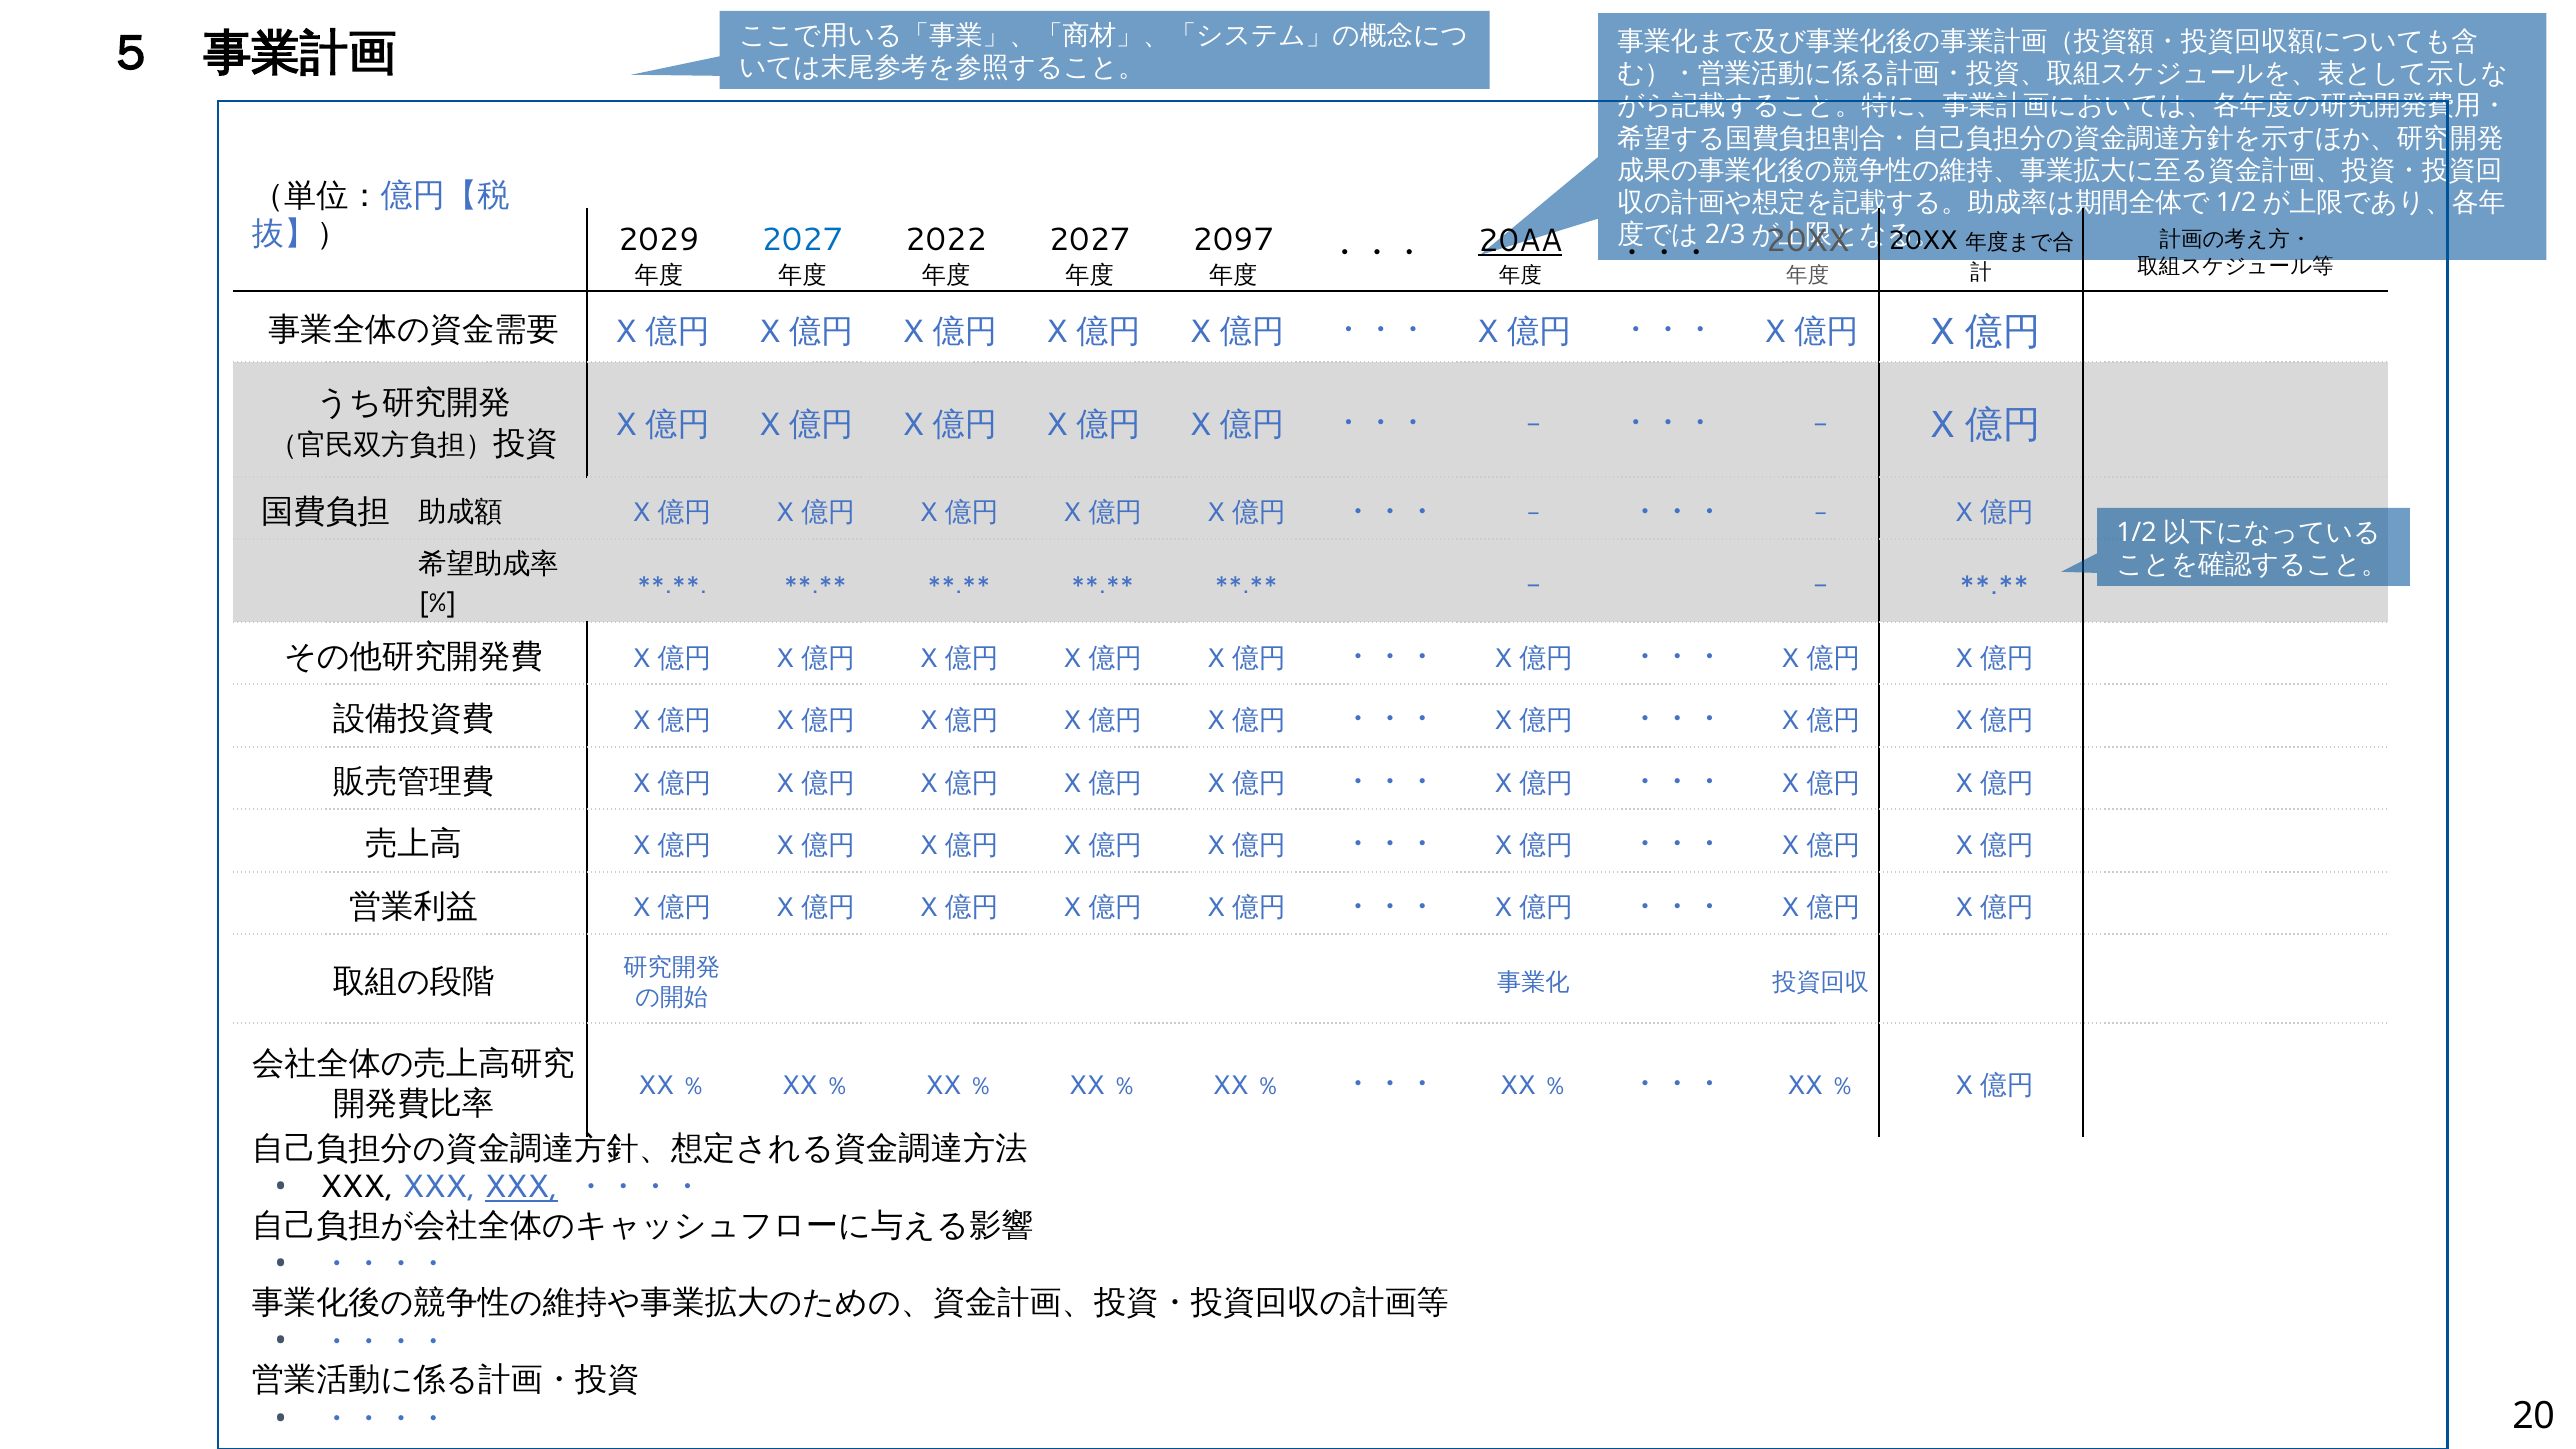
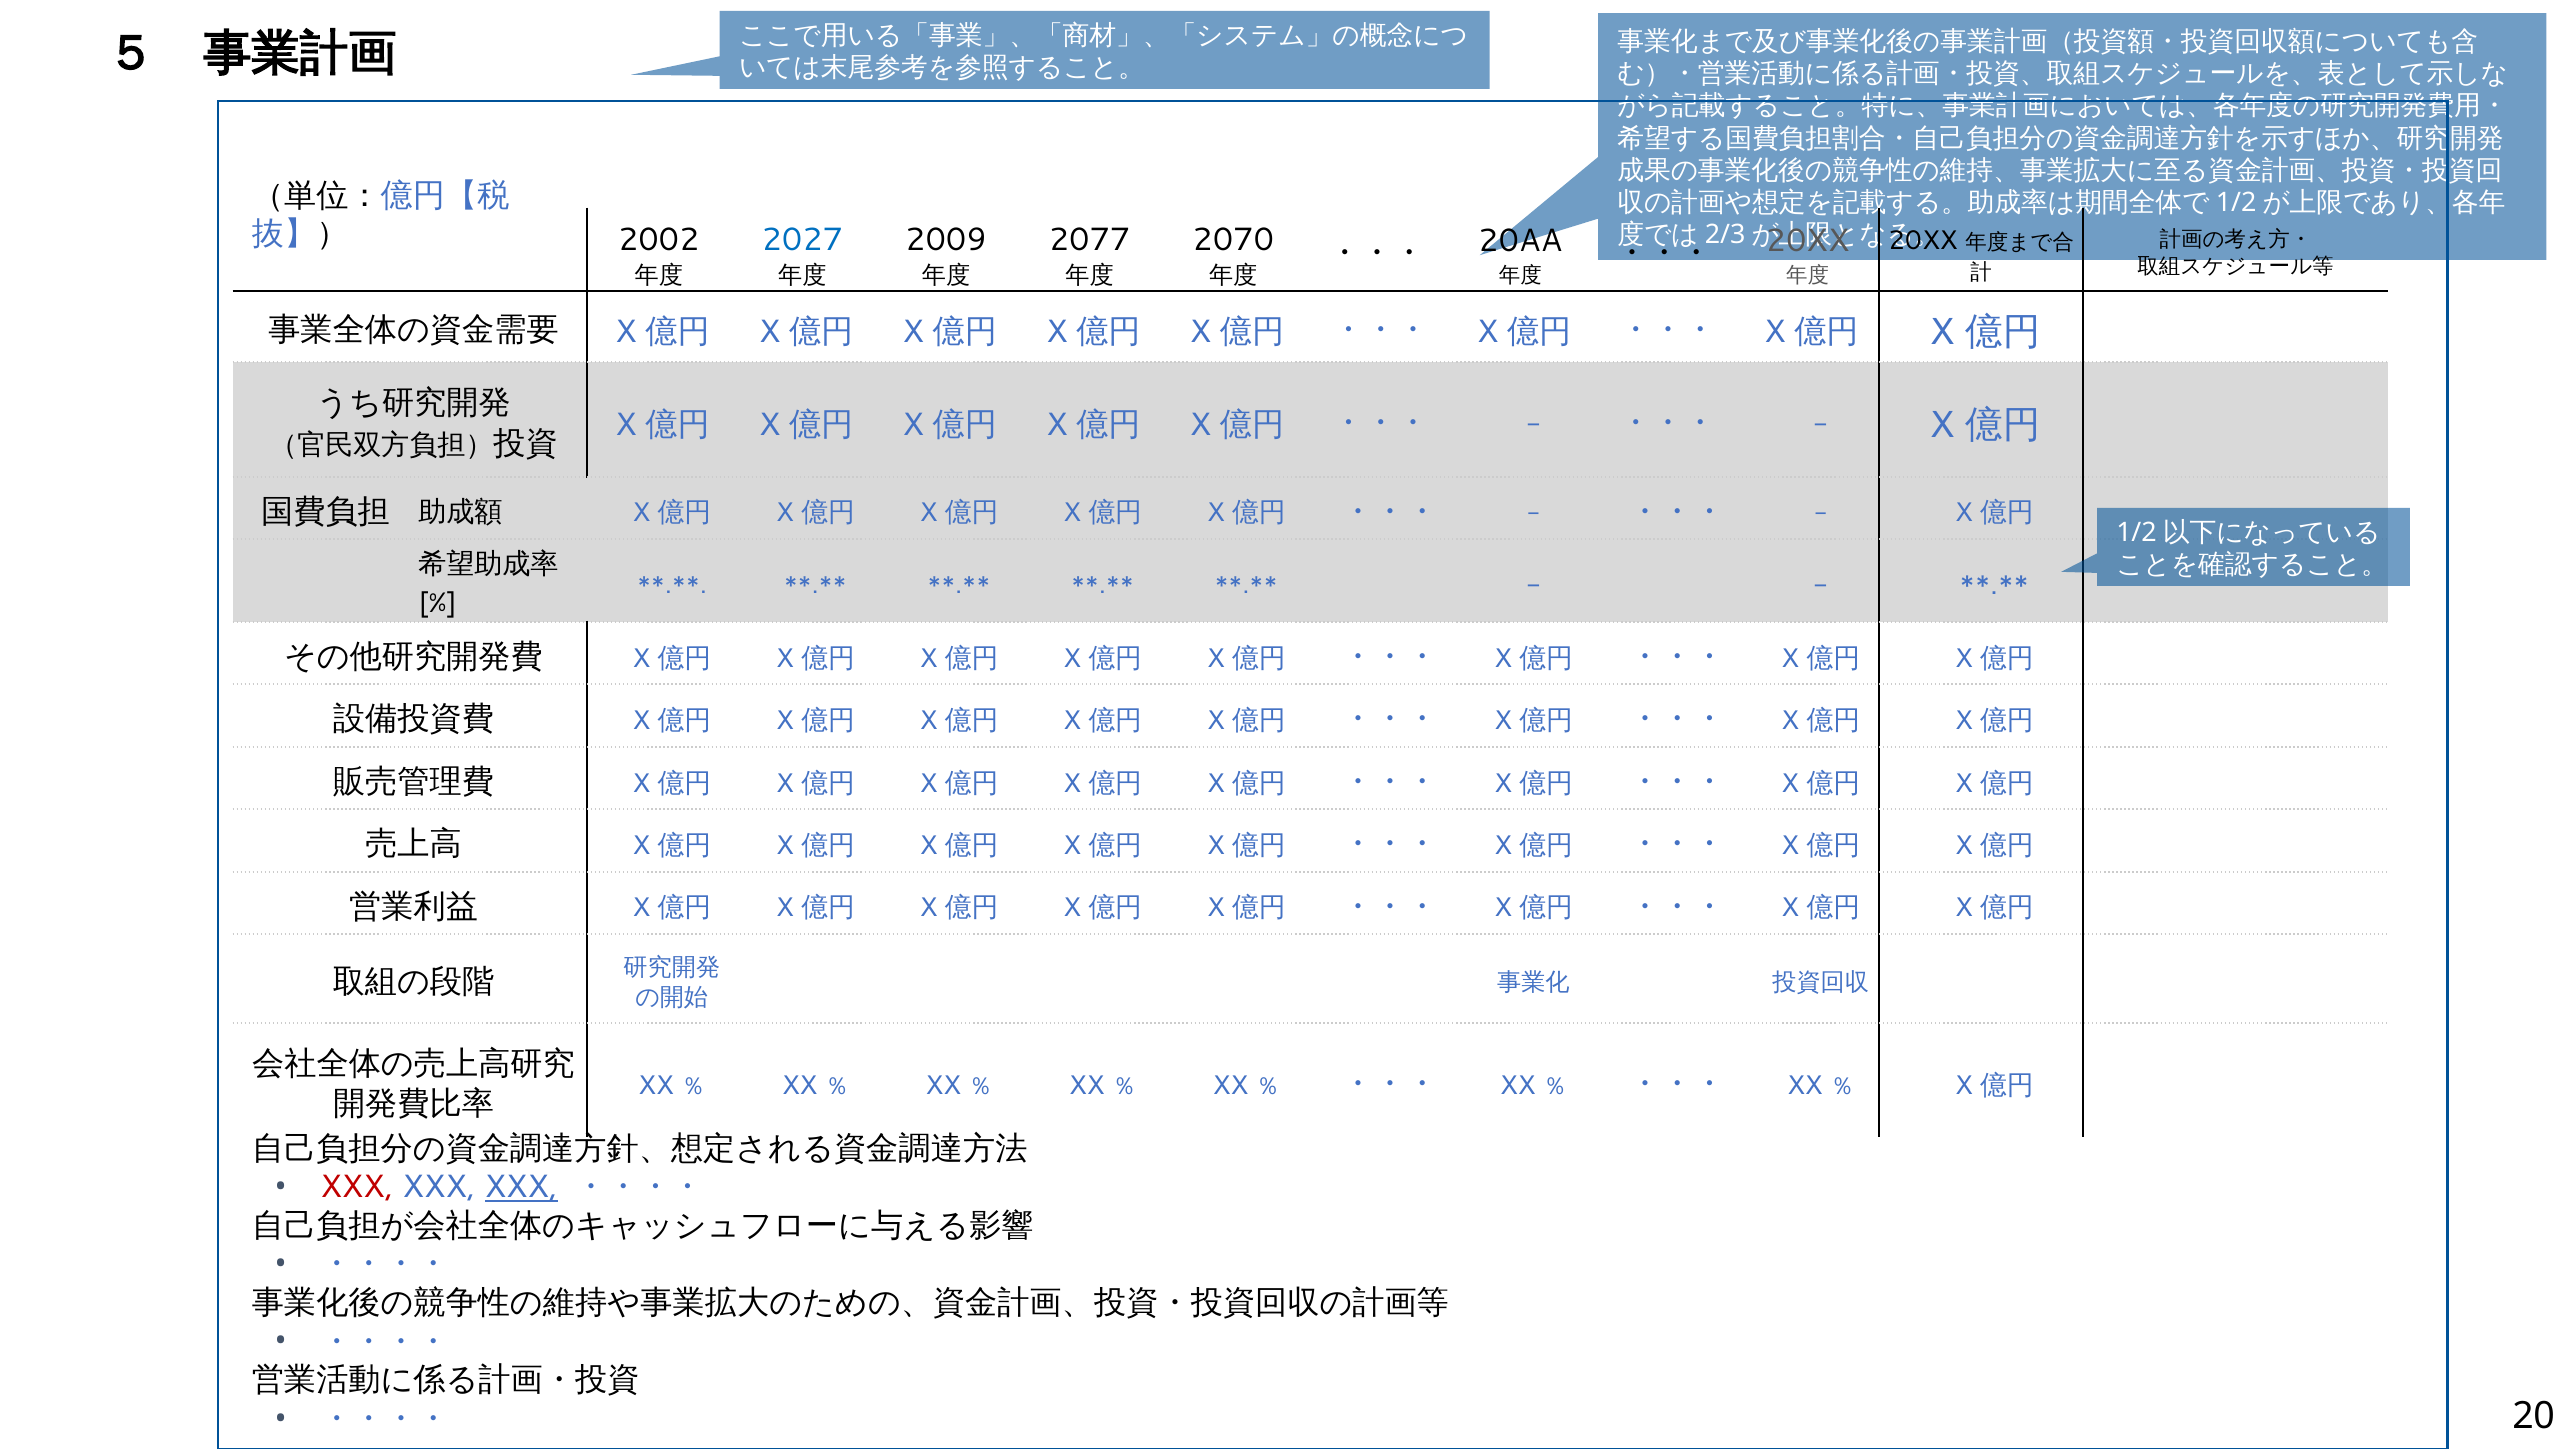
2029: 2029 -> 2002
2022: 2022 -> 2009
2027 at (1090, 240): 2027 -> 2077
2097: 2097 -> 2070
20AA underline: present -> none
XXX at (357, 1187) colour: black -> red
